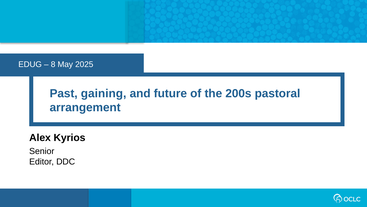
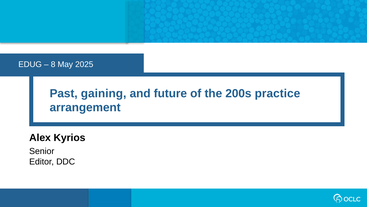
pastoral: pastoral -> practice
